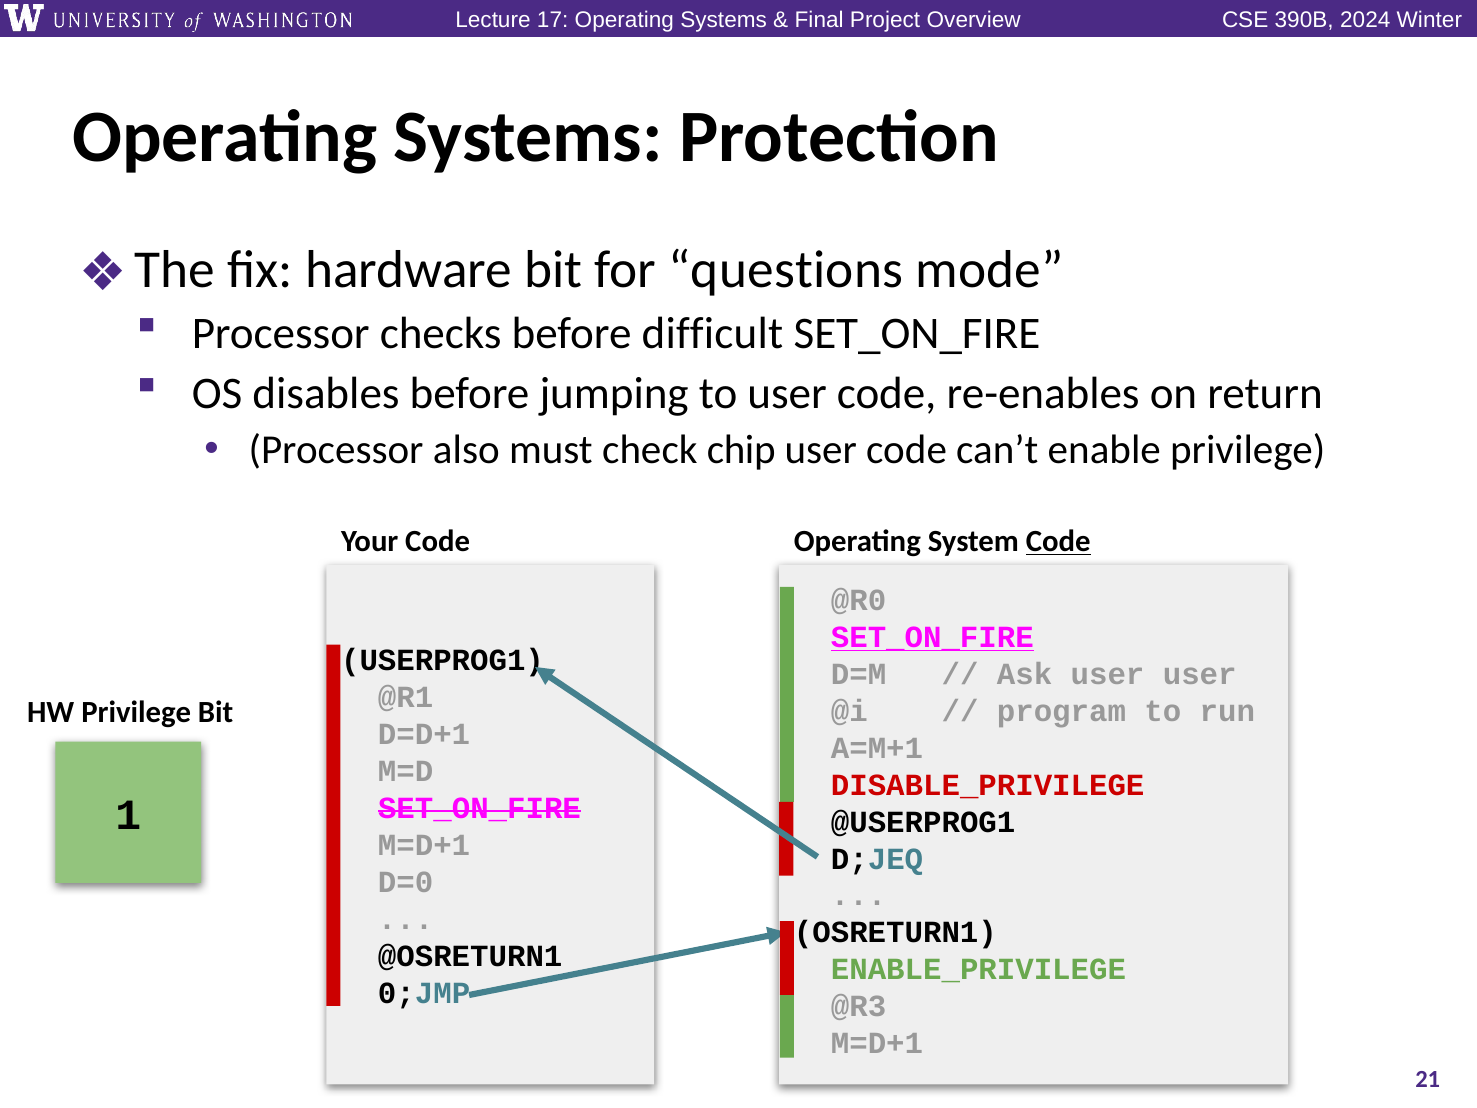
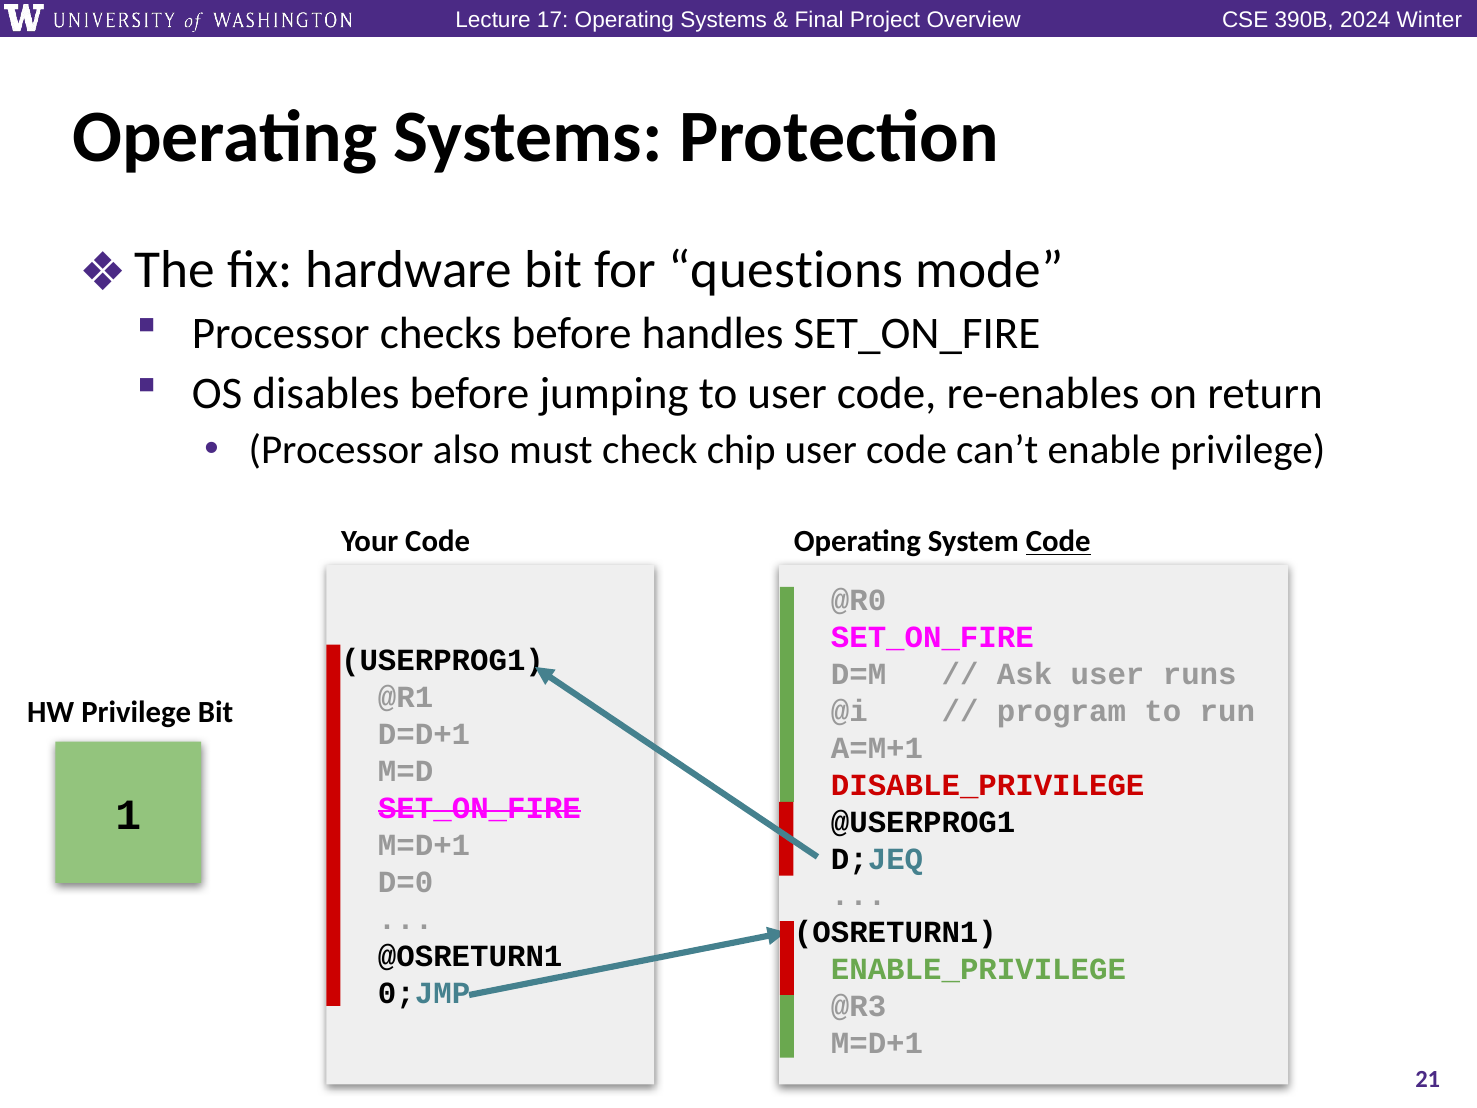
difficult: difficult -> handles
SET_ON_FIRE at (932, 637) underline: present -> none
user user: user -> runs
